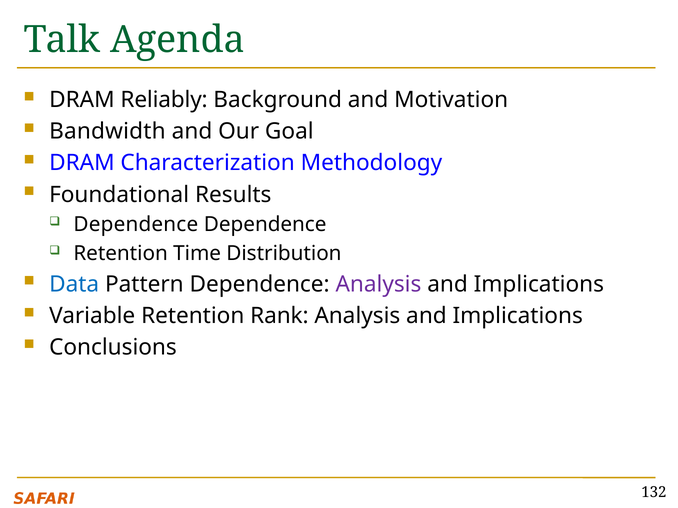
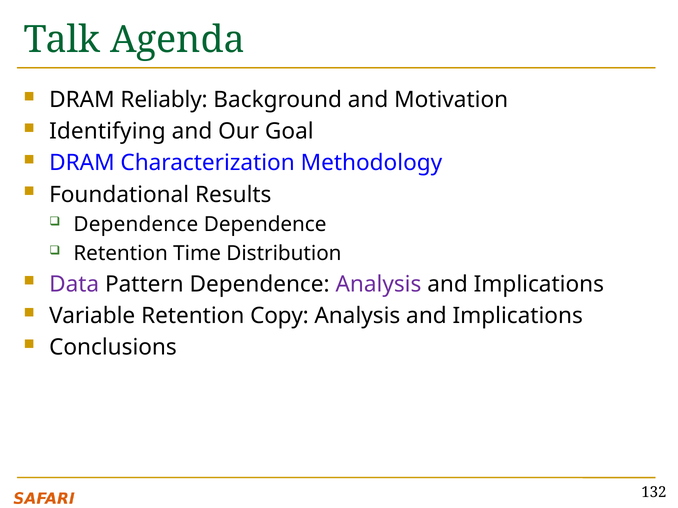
Bandwidth: Bandwidth -> Identifying
Data colour: blue -> purple
Rank: Rank -> Copy
